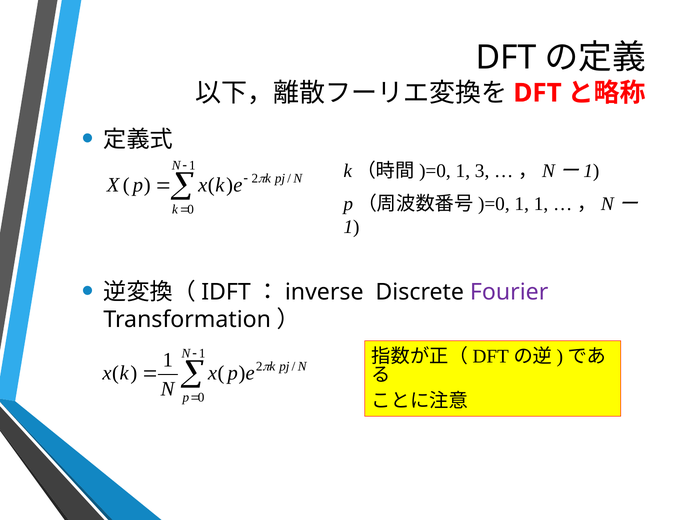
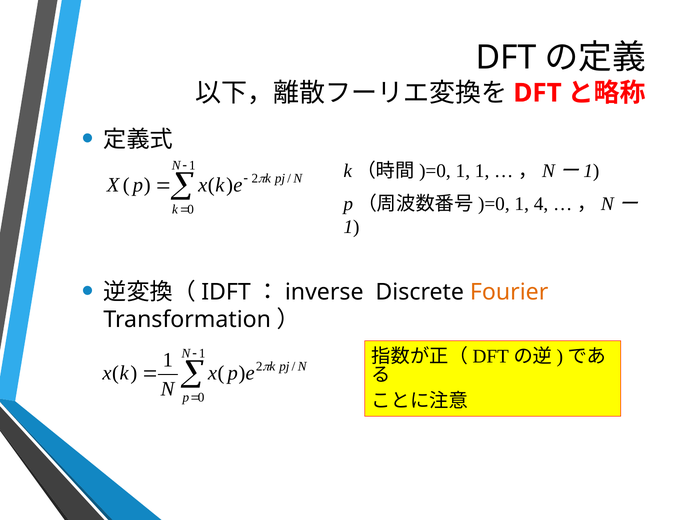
1 3: 3 -> 1
1 1: 1 -> 4
Fourier colour: purple -> orange
